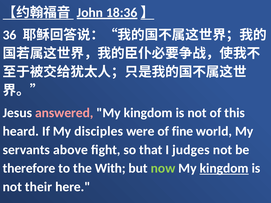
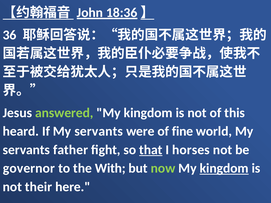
answered colour: pink -> light green
If My disciples: disciples -> servants
above: above -> father
that underline: none -> present
judges: judges -> horses
therefore: therefore -> governor
